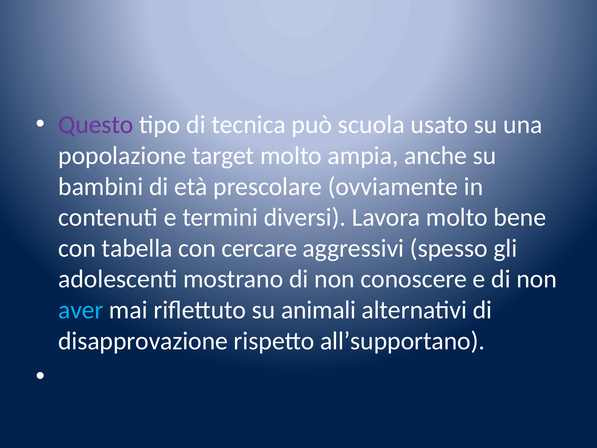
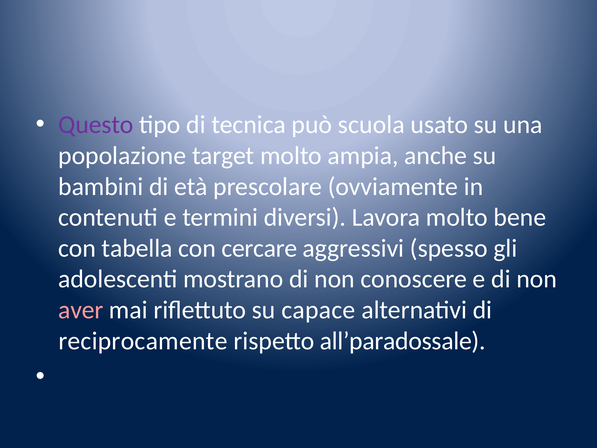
aver colour: light blue -> pink
animali: animali -> capace
disapprovazione: disapprovazione -> reciprocamente
all’supportano: all’supportano -> all’paradossale
